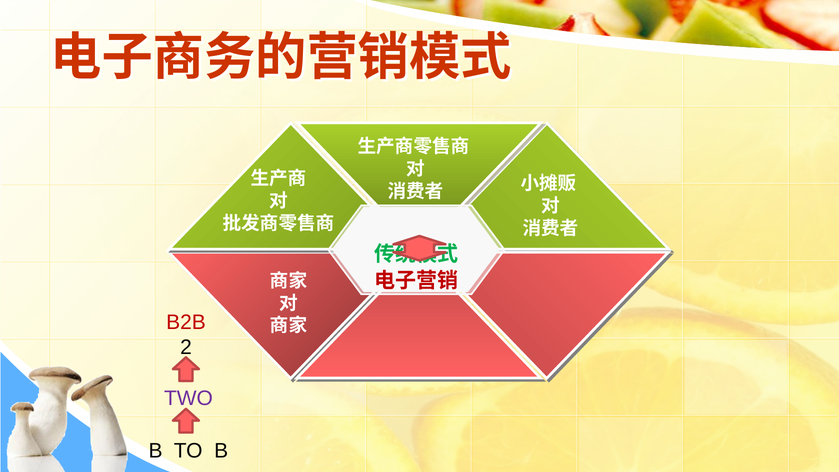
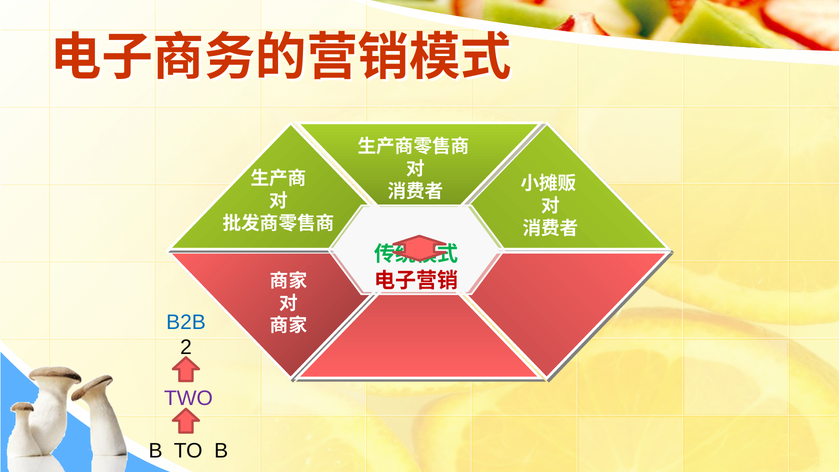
B2B colour: red -> blue
